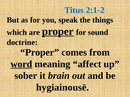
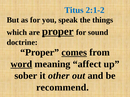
comes underline: none -> present
brain: brain -> other
hygiainousē: hygiainousē -> recommend
